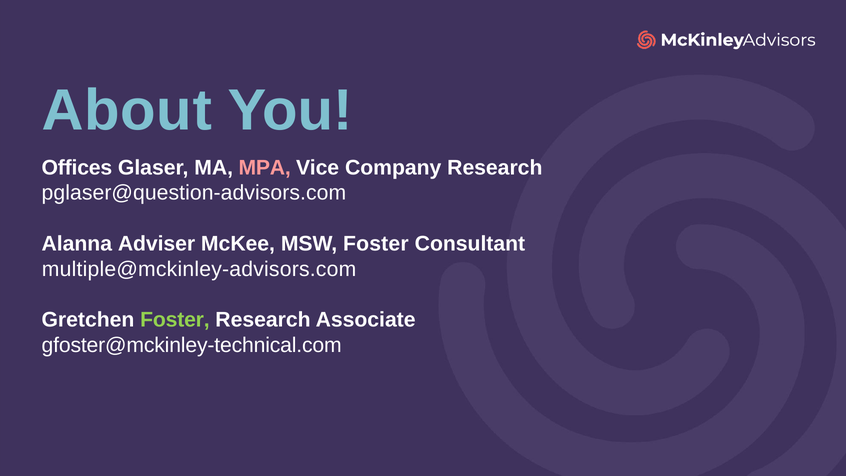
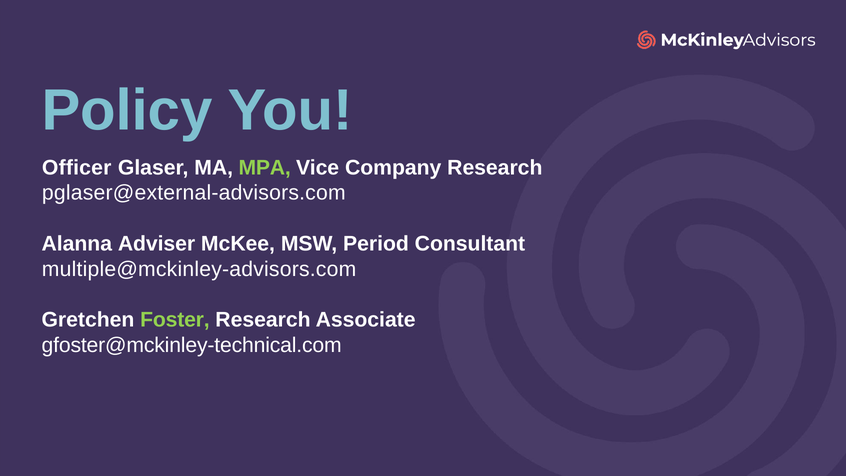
About: About -> Policy
Offices: Offices -> Officer
MPA colour: pink -> light green
pglaser@question-advisors.com: pglaser@question-advisors.com -> pglaser@external-advisors.com
MSW Foster: Foster -> Period
